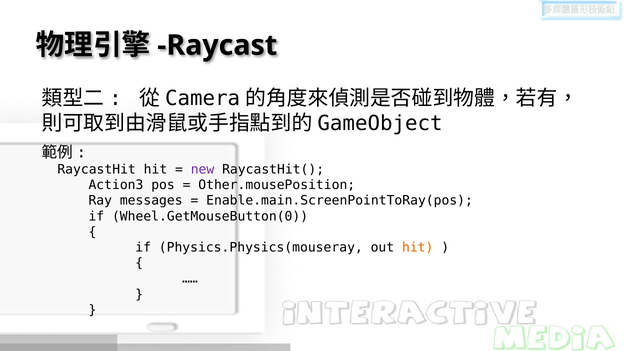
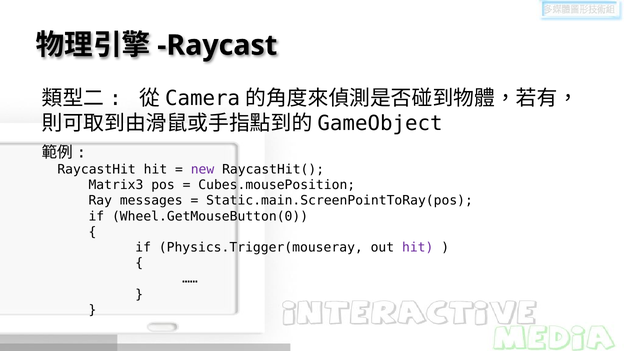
Action3: Action3 -> Matrix3
Other.mousePosition: Other.mousePosition -> Cubes.mousePosition
Enable.main.ScreenPointToRay(pos: Enable.main.ScreenPointToRay(pos -> Static.main.ScreenPointToRay(pos
Physics.Physics(mouseray: Physics.Physics(mouseray -> Physics.Trigger(mouseray
hit at (418, 247) colour: orange -> purple
